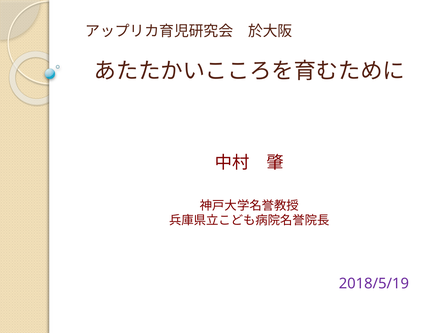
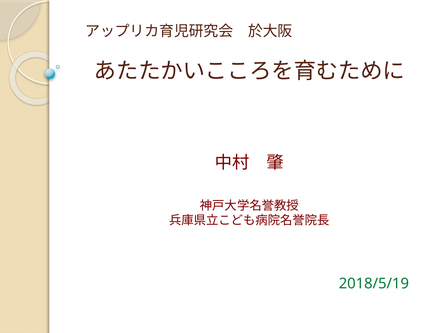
2018/5/19 colour: purple -> green
